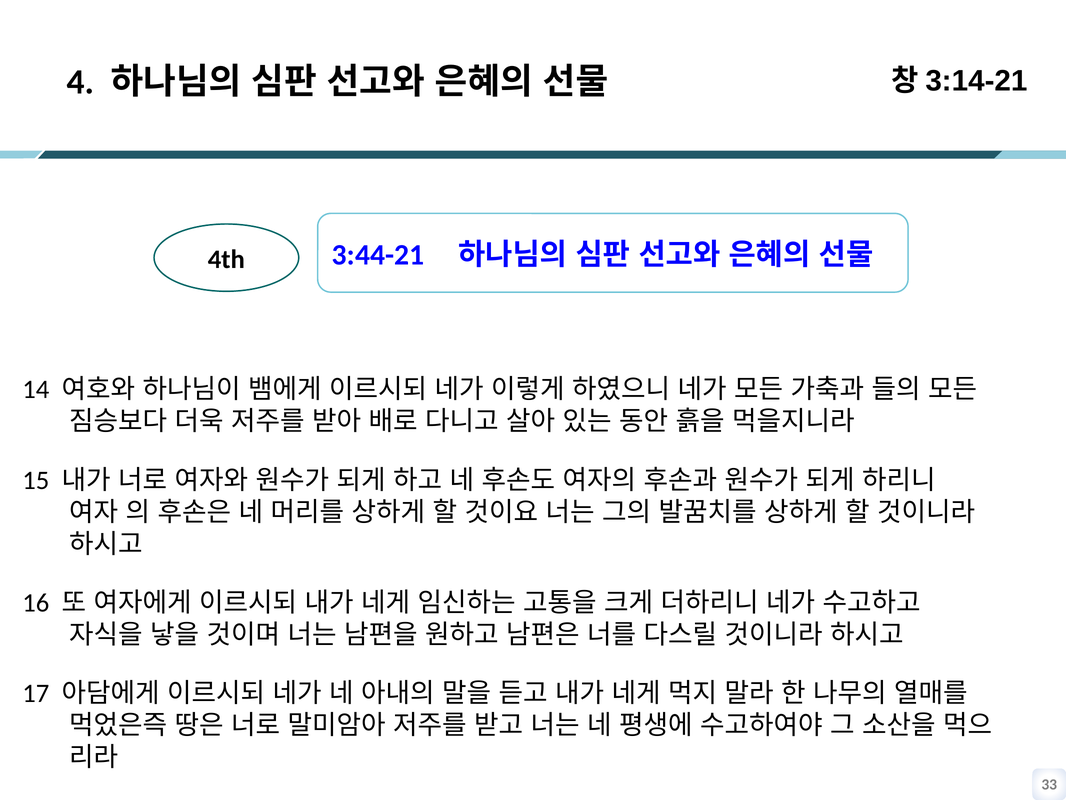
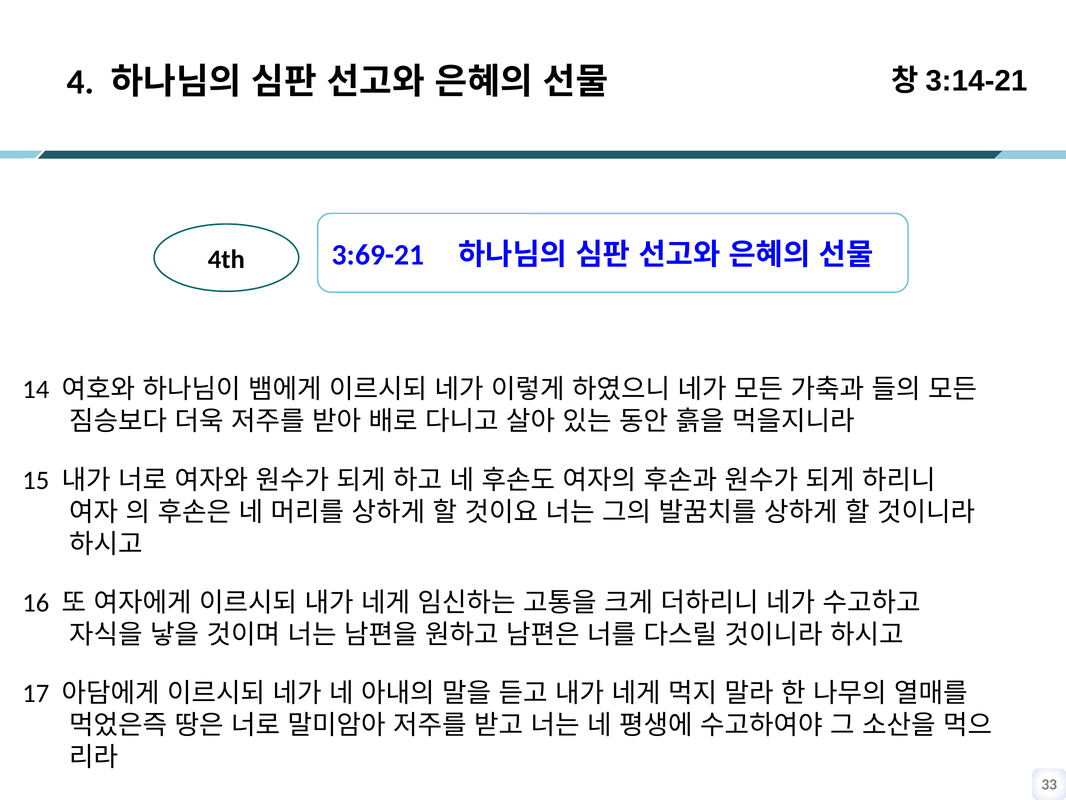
3:44-21: 3:44-21 -> 3:69-21
